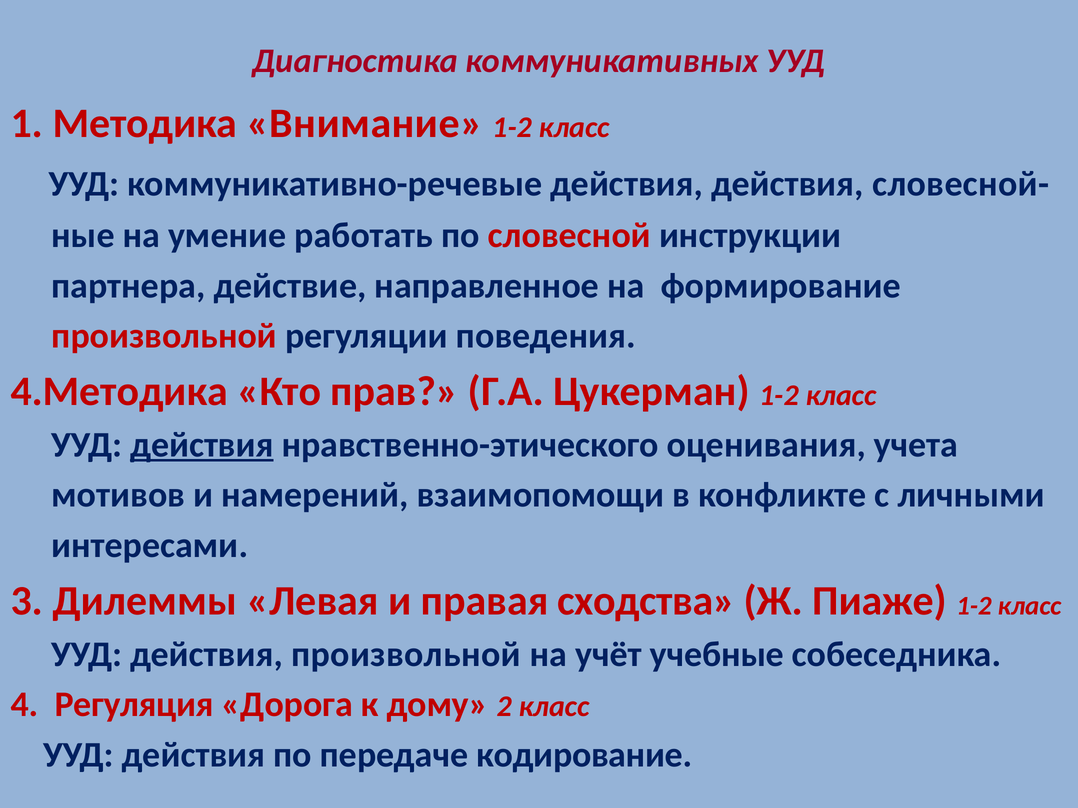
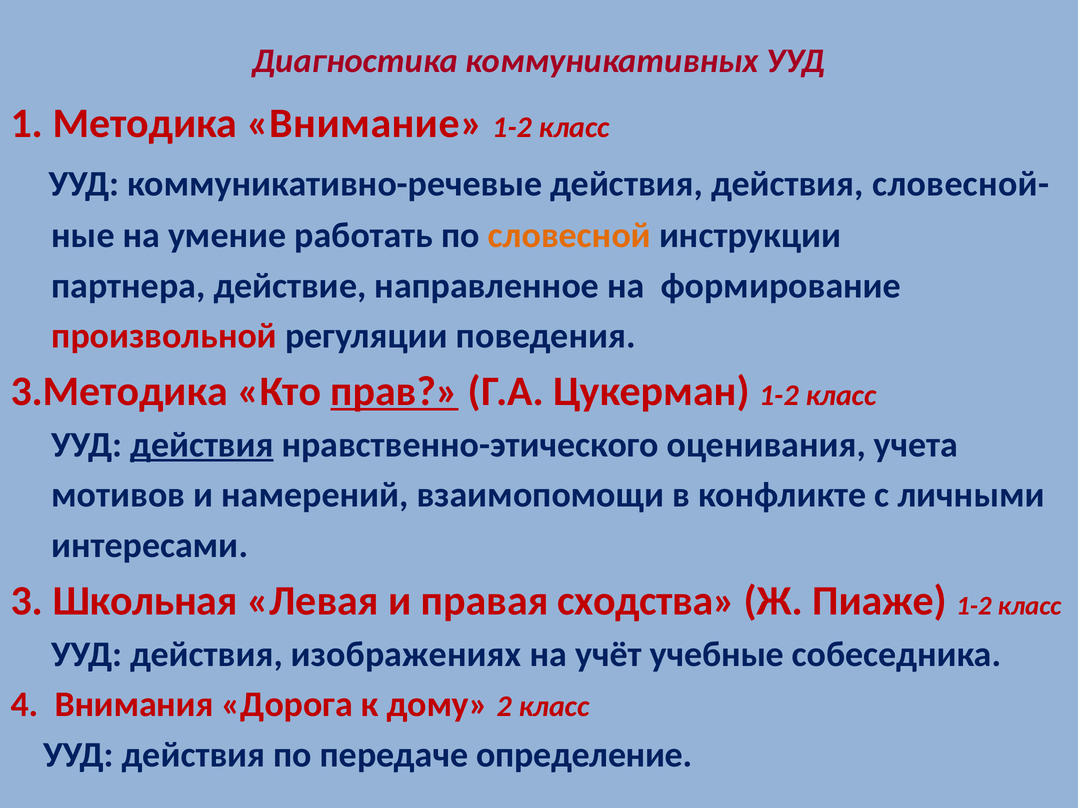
словесной colour: red -> orange
4.Методика: 4.Методика -> 3.Методика
прав underline: none -> present
Дилеммы: Дилеммы -> Школьная
действия произвольной: произвольной -> изображениях
Регуляция: Регуляция -> Внимания
кодирование: кодирование -> определение
